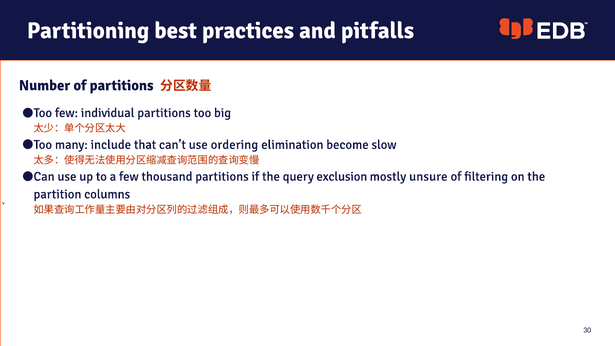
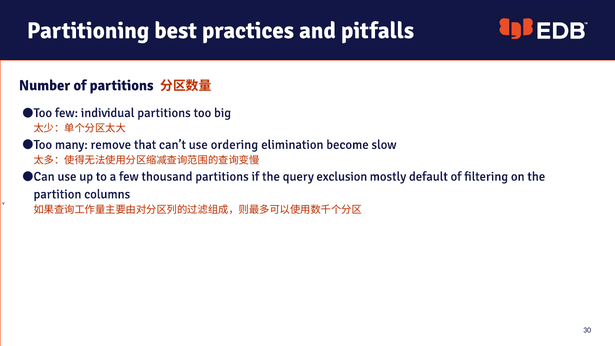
include: include -> remove
unsure: unsure -> default
